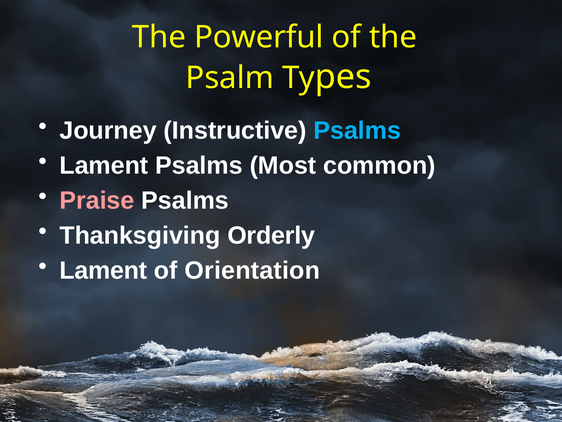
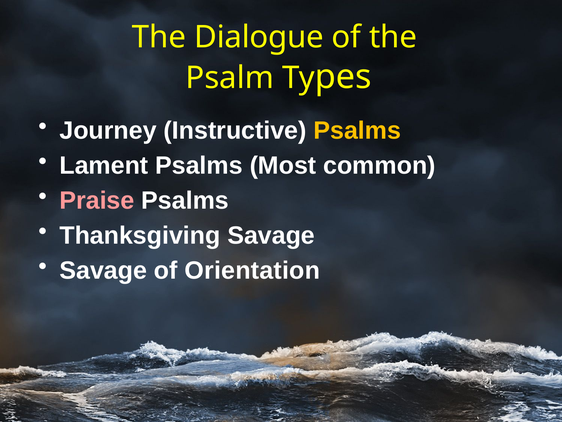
Powerful: Powerful -> Dialogue
Psalms at (357, 130) colour: light blue -> yellow
Thanksgiving Orderly: Orderly -> Savage
Lament at (103, 270): Lament -> Savage
